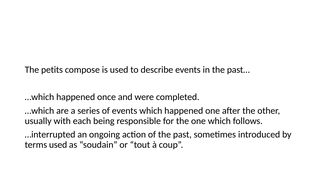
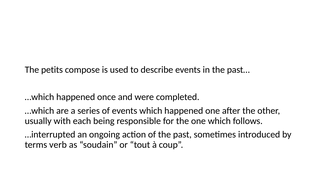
terms used: used -> verb
